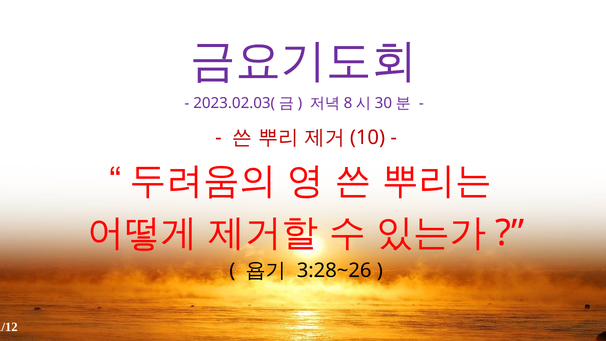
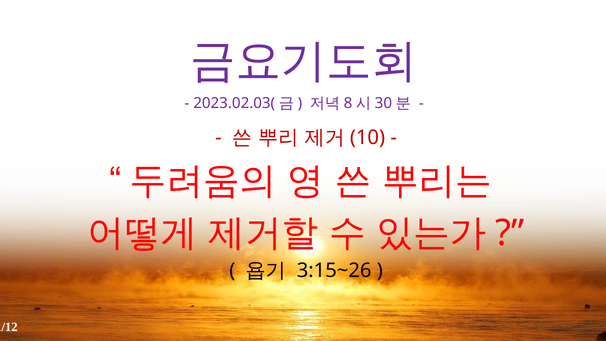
3:28~26: 3:28~26 -> 3:15~26
